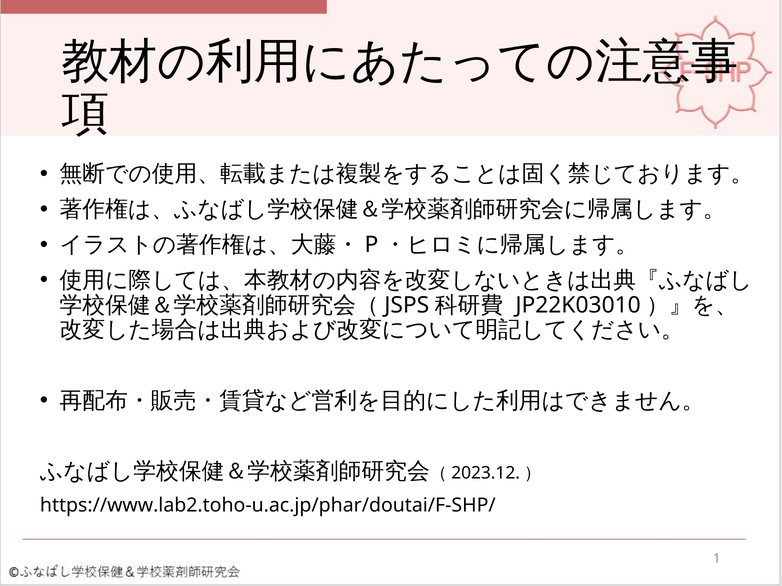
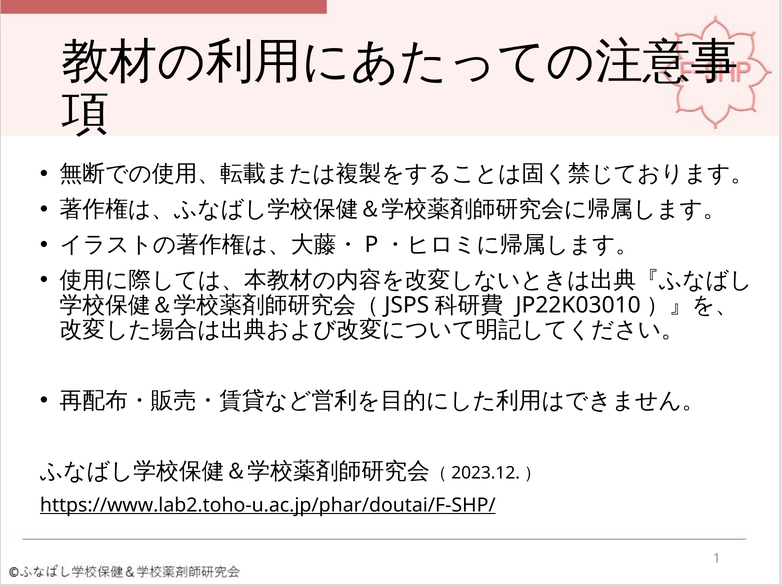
https://www.lab2.toho-u.ac.jp/phar/doutai/F-SHP/ underline: none -> present
